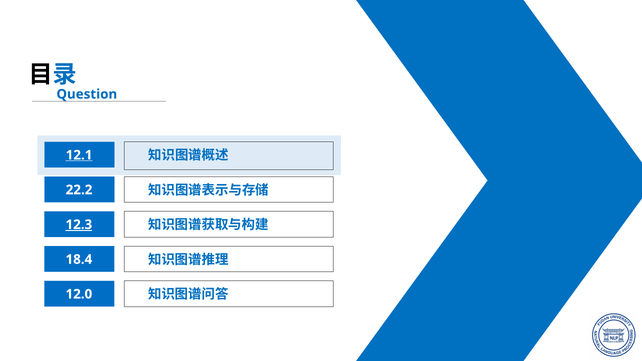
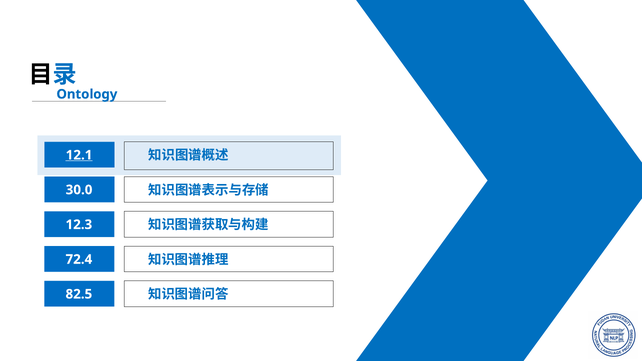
Question: Question -> Ontology
22.2: 22.2 -> 30.0
12.3 underline: present -> none
18.4: 18.4 -> 72.4
12.0: 12.0 -> 82.5
